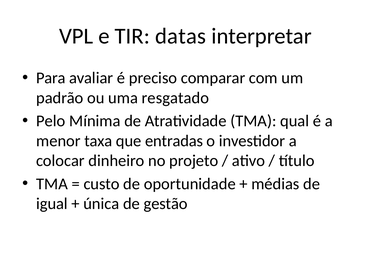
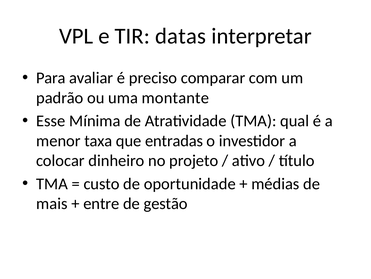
resgatado: resgatado -> montante
Pelo: Pelo -> Esse
igual: igual -> mais
única: única -> entre
